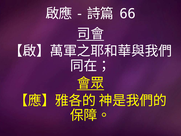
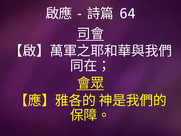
66: 66 -> 64
